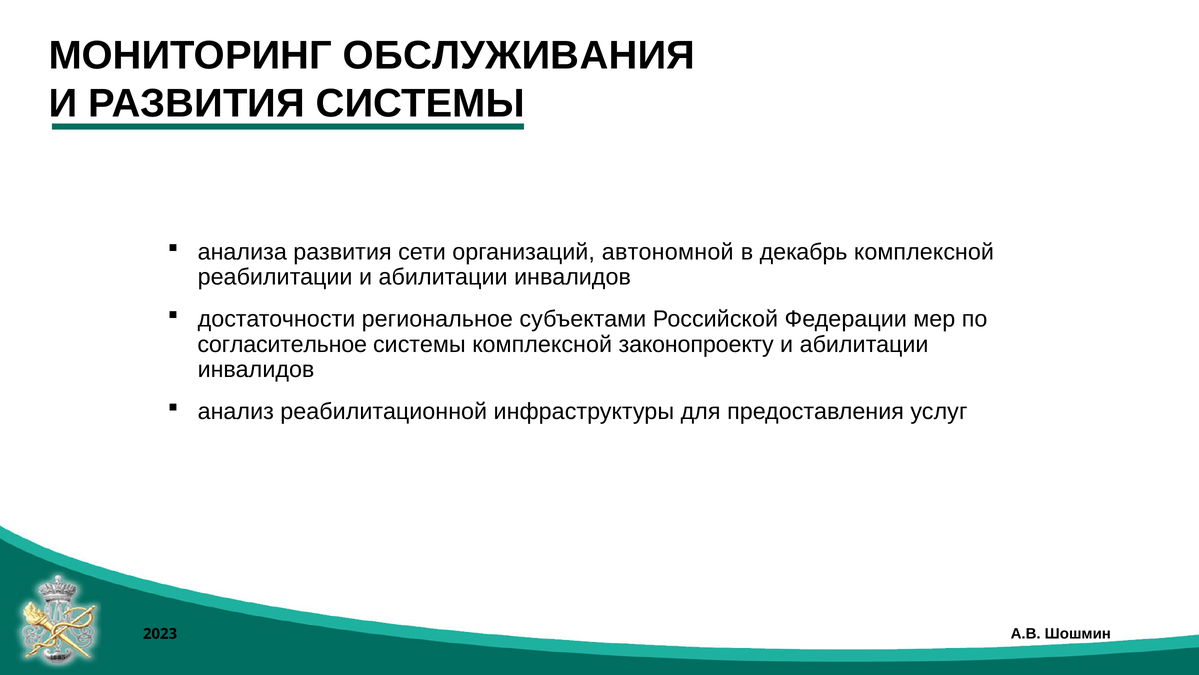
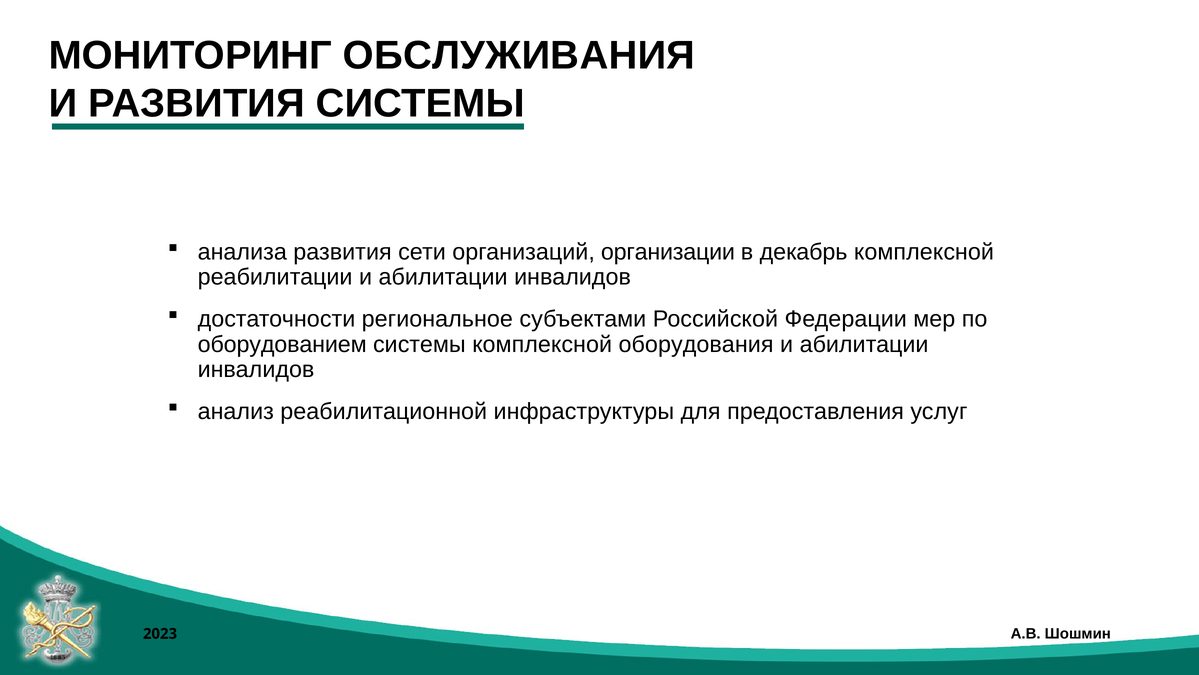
автономной: автономной -> организации
согласительное: согласительное -> оборудованием
законопроекту: законопроекту -> оборудования
